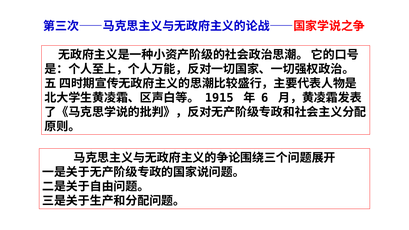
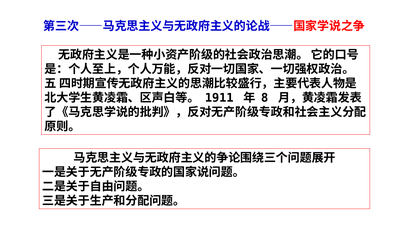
1915: 1915 -> 1911
6: 6 -> 8
